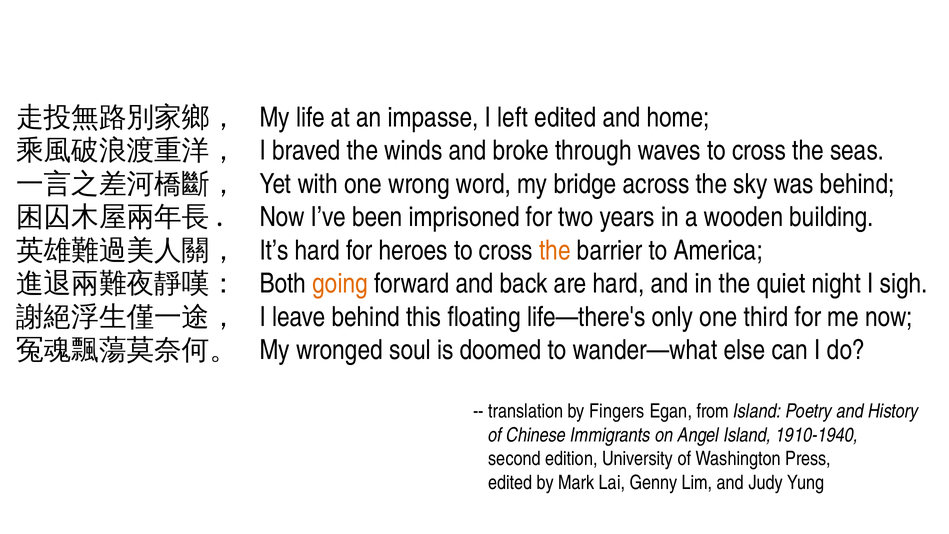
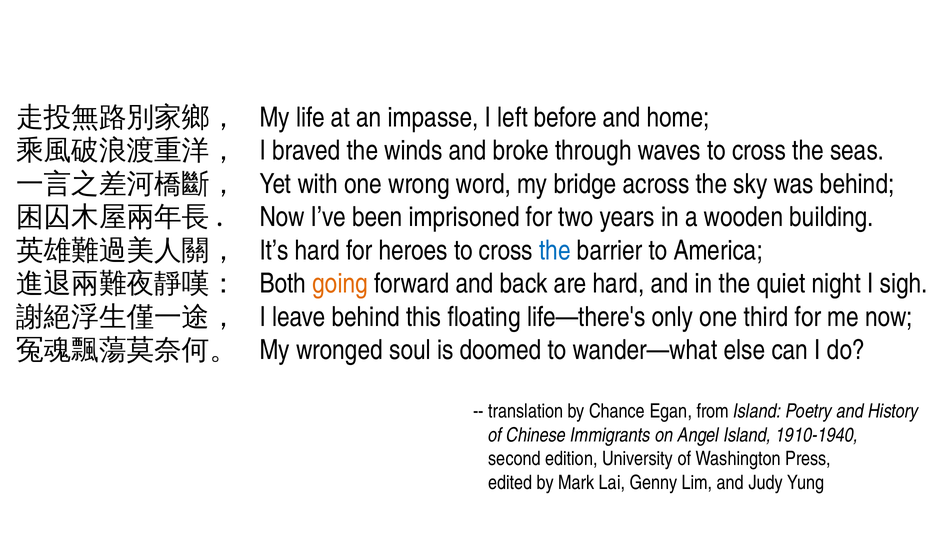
left edited: edited -> before
the at (555, 250) colour: orange -> blue
Fingers: Fingers -> Chance
